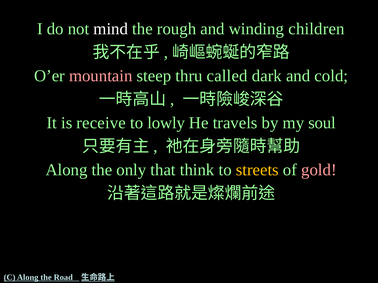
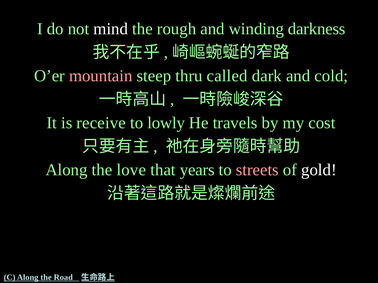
children: children -> darkness
soul: soul -> cost
only: only -> love
think: think -> years
streets colour: yellow -> pink
gold colour: pink -> white
